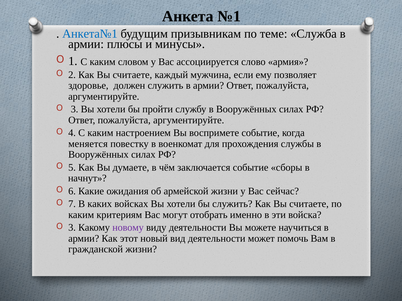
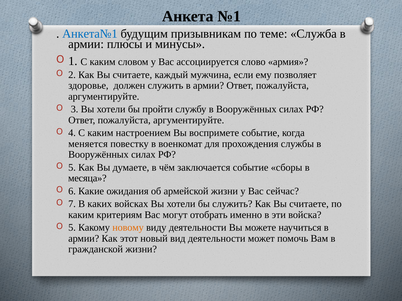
начнут: начнут -> месяца
3 at (72, 228): 3 -> 5
новому colour: purple -> orange
